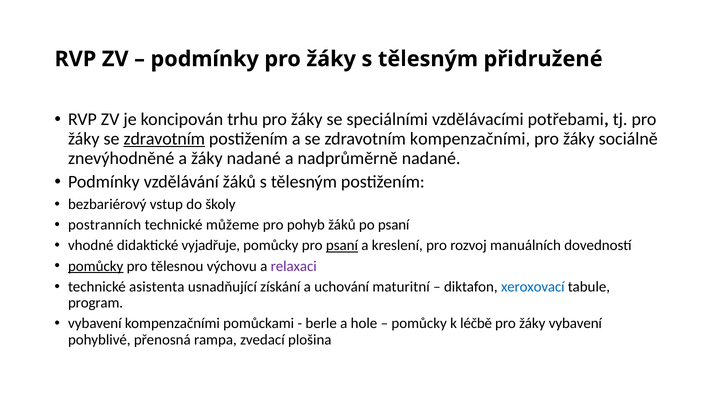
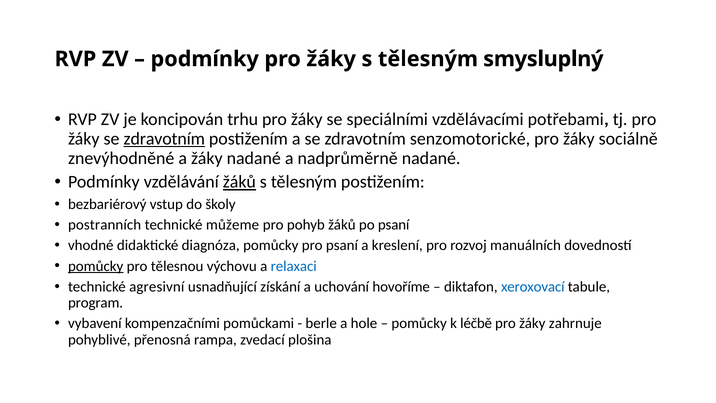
přidružené: přidružené -> smysluplný
zdravotním kompenzačními: kompenzačními -> senzomotorické
žáků at (239, 182) underline: none -> present
vyjadřuje: vyjadřuje -> diagnóza
psaní at (342, 245) underline: present -> none
relaxaci colour: purple -> blue
asistenta: asistenta -> agresivní
maturitní: maturitní -> hovoříme
žáky vybavení: vybavení -> zahrnuje
